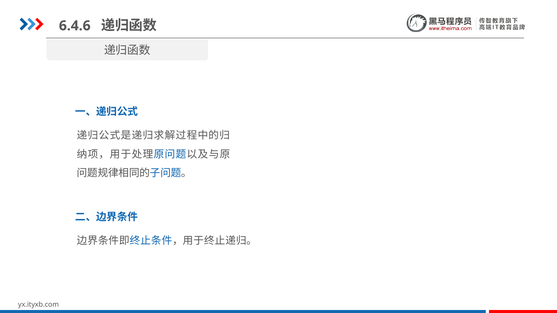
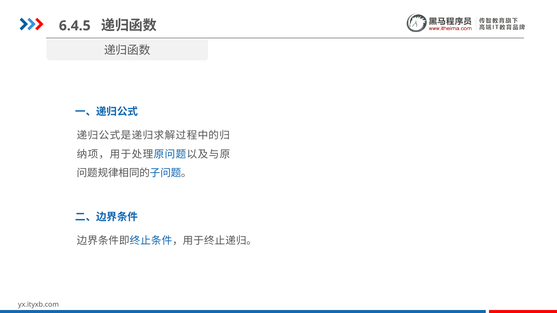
6.4.6: 6.4.6 -> 6.4.5
